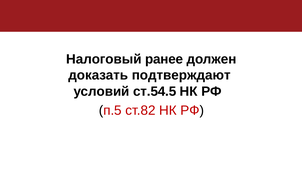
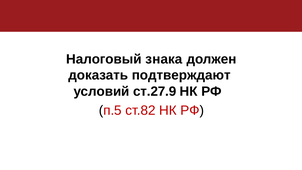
ранее: ранее -> знака
ст.54.5: ст.54.5 -> ст.27.9
